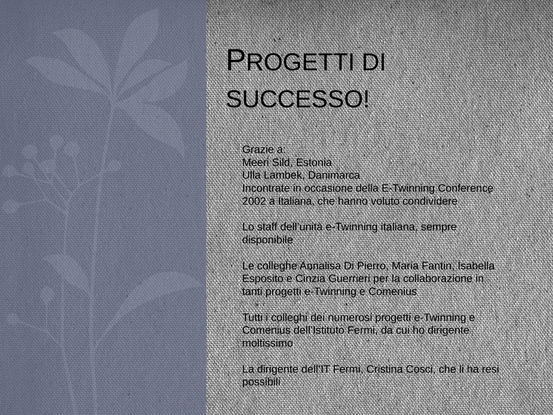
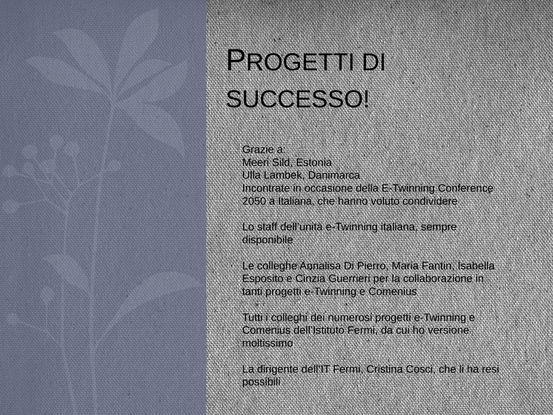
2002: 2002 -> 2050
ho dirigente: dirigente -> versione
